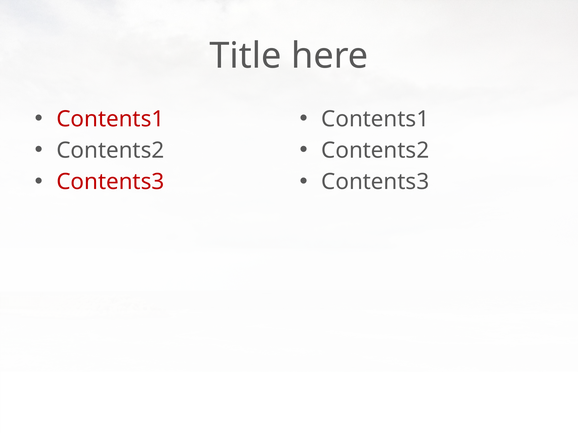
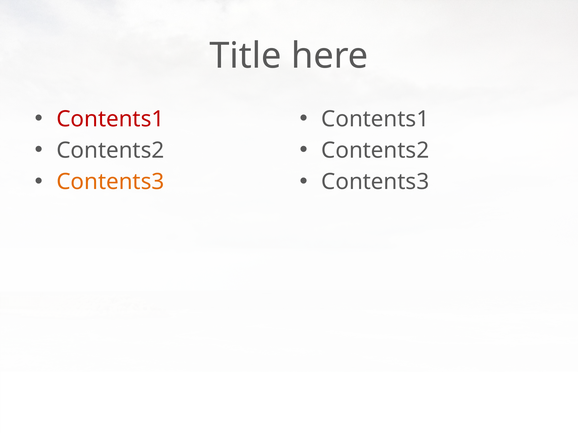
Contents3 at (110, 182) colour: red -> orange
